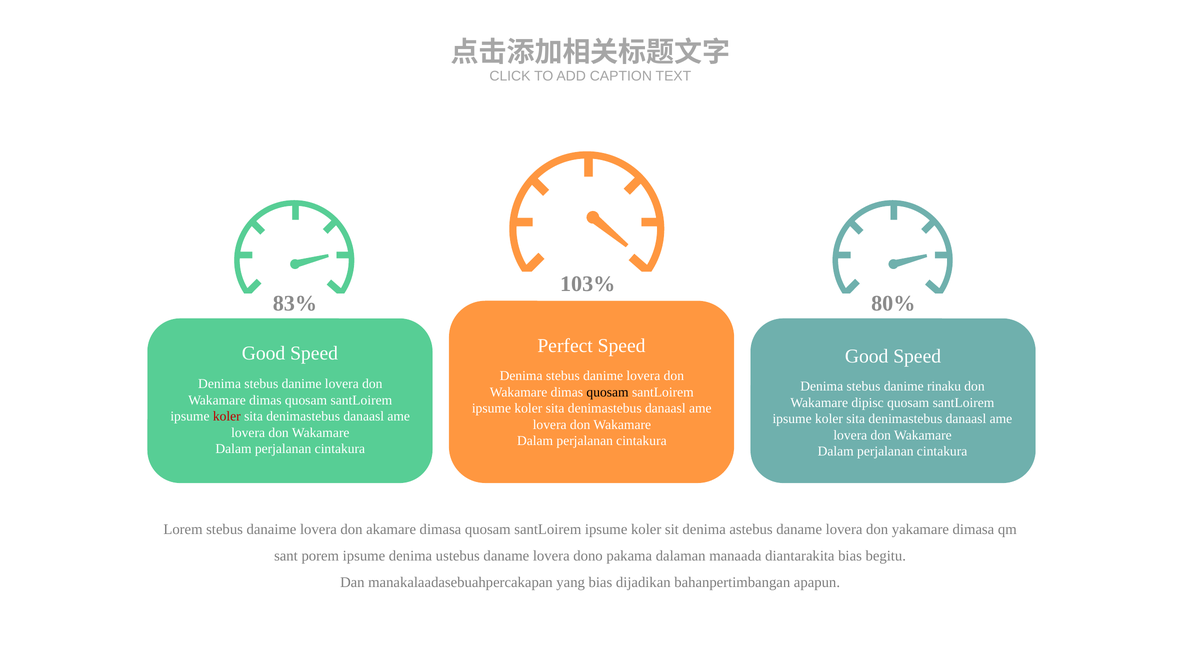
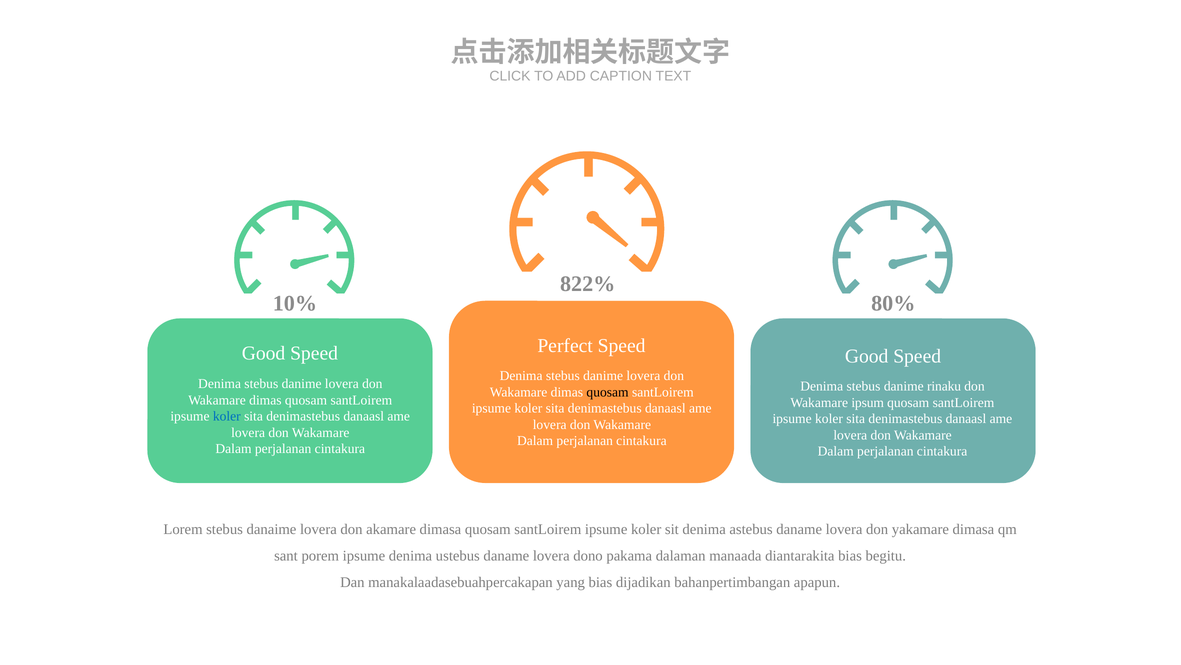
103%: 103% -> 822%
83%: 83% -> 10%
dipisc: dipisc -> ipsum
koler at (227, 416) colour: red -> blue
